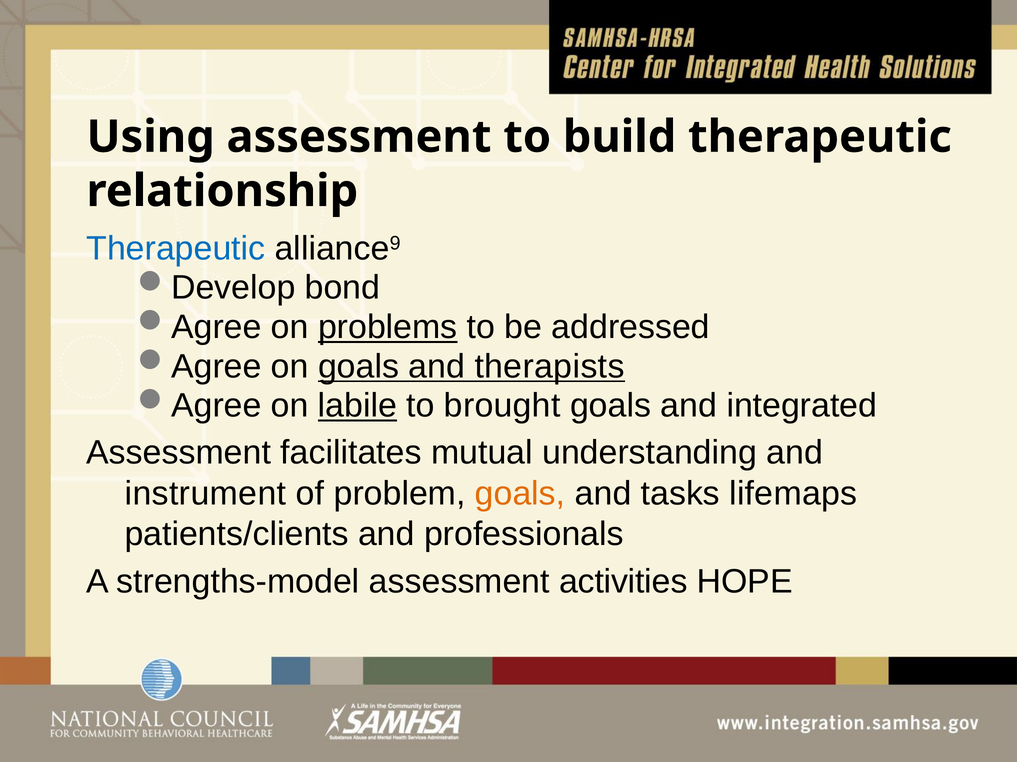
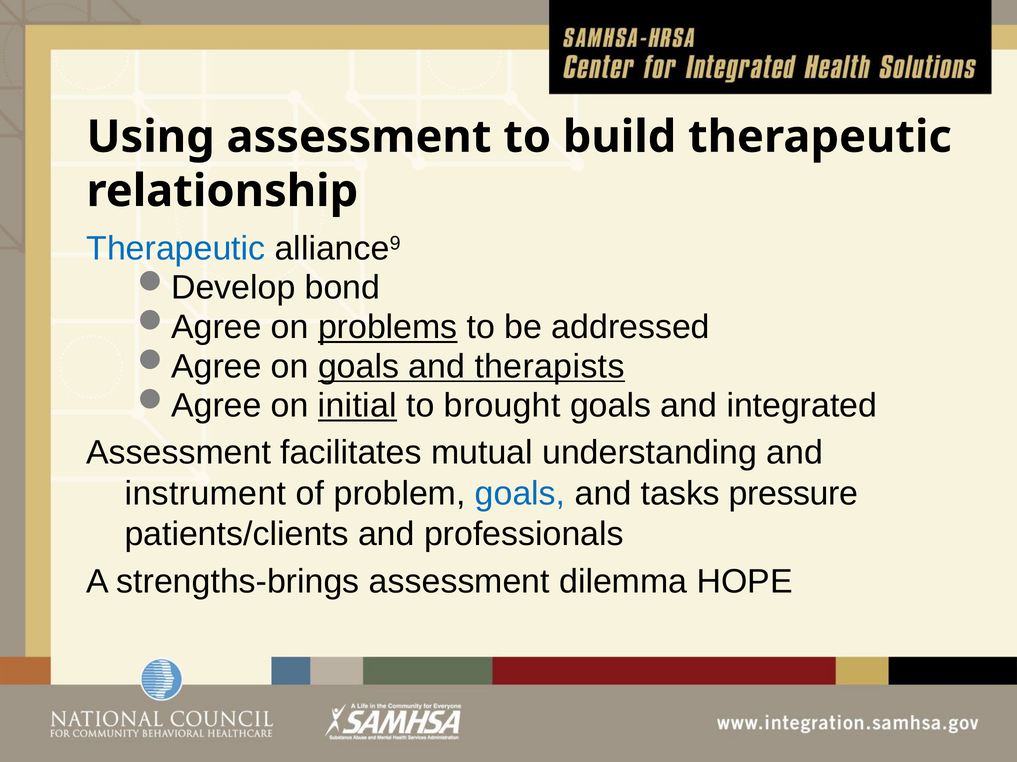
labile: labile -> initial
goals at (520, 494) colour: orange -> blue
lifemaps: lifemaps -> pressure
strengths-model: strengths-model -> strengths-brings
activities: activities -> dilemma
